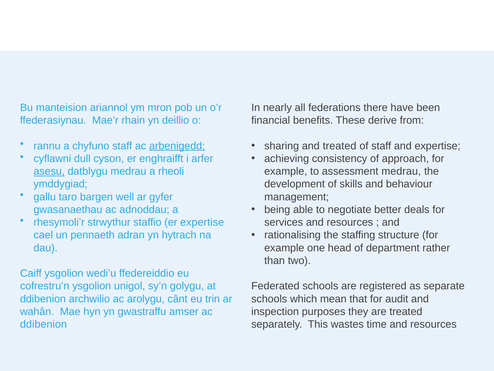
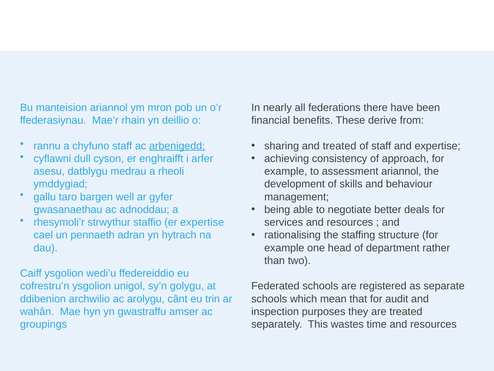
asesu underline: present -> none
assessment medrau: medrau -> ariannol
ddibenion at (44, 324): ddibenion -> groupings
